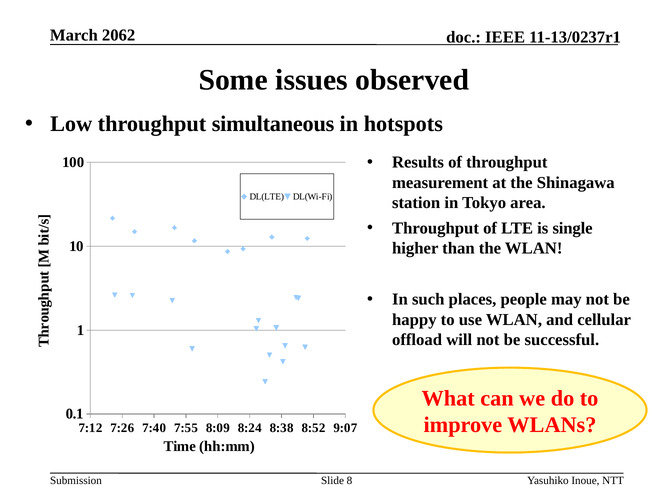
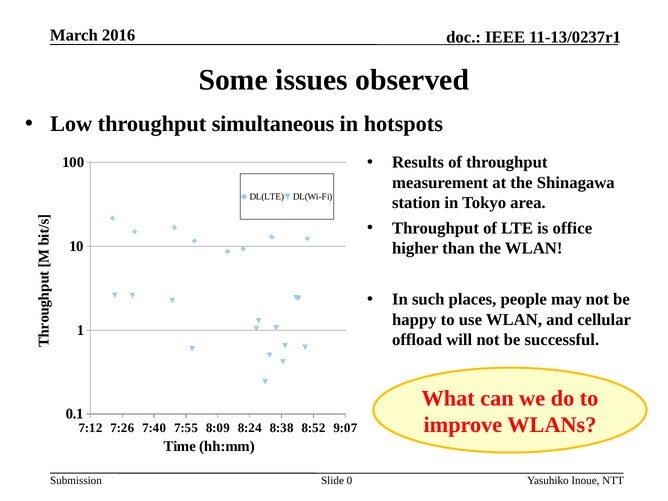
2062: 2062 -> 2016
single: single -> office
8: 8 -> 0
